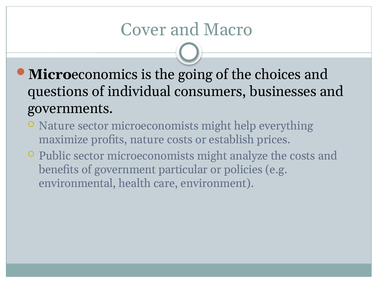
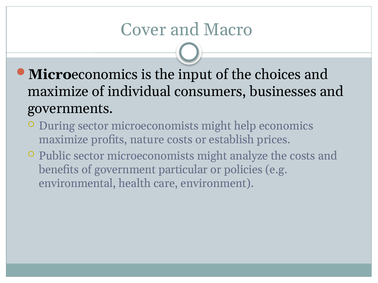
going: going -> input
questions at (58, 92): questions -> maximize
Nature at (57, 126): Nature -> During
help everything: everything -> economics
